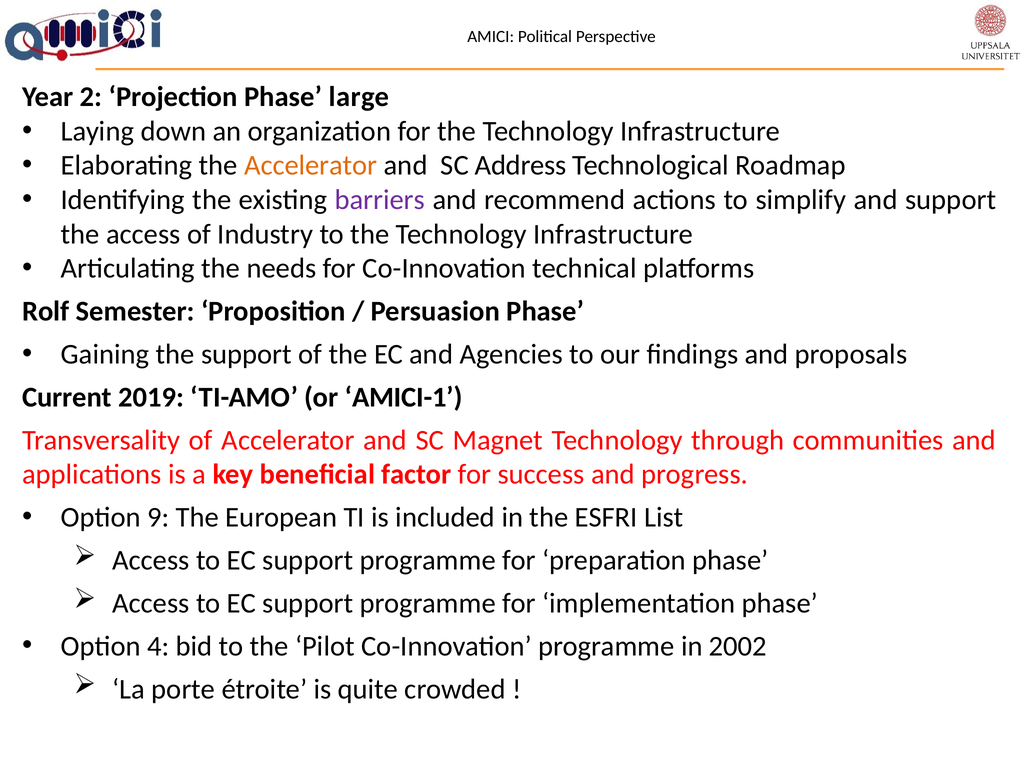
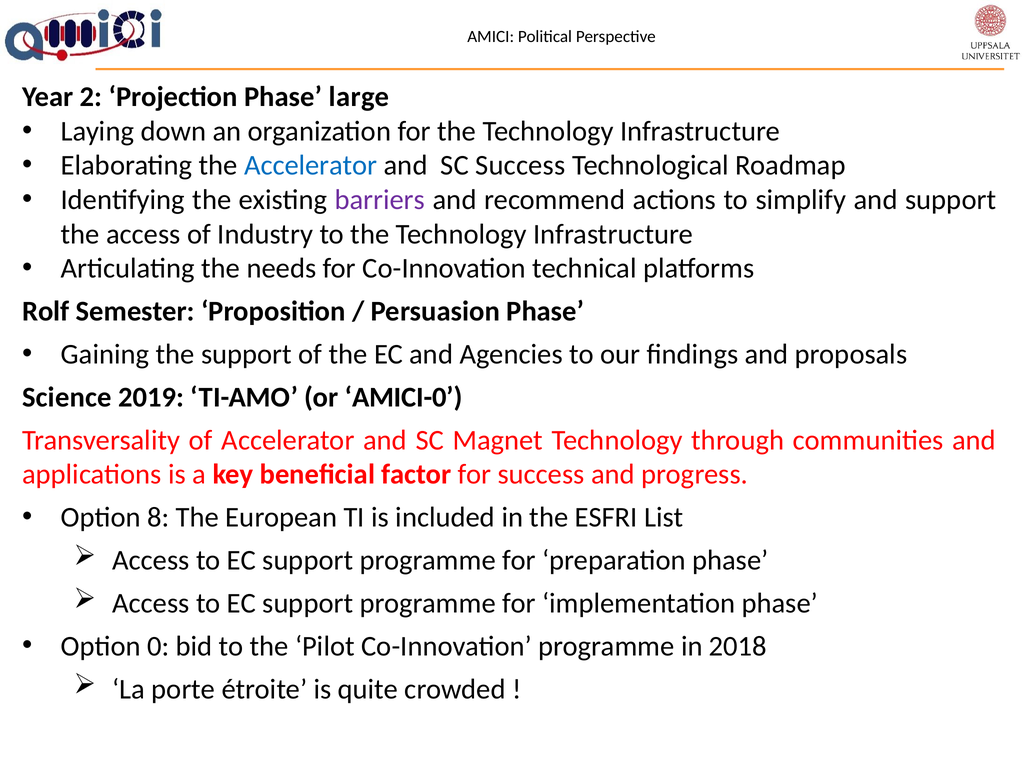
Accelerator at (311, 165) colour: orange -> blue
SC Address: Address -> Success
Current: Current -> Science
AMICI-1: AMICI-1 -> AMICI-0
9: 9 -> 8
4: 4 -> 0
2002: 2002 -> 2018
